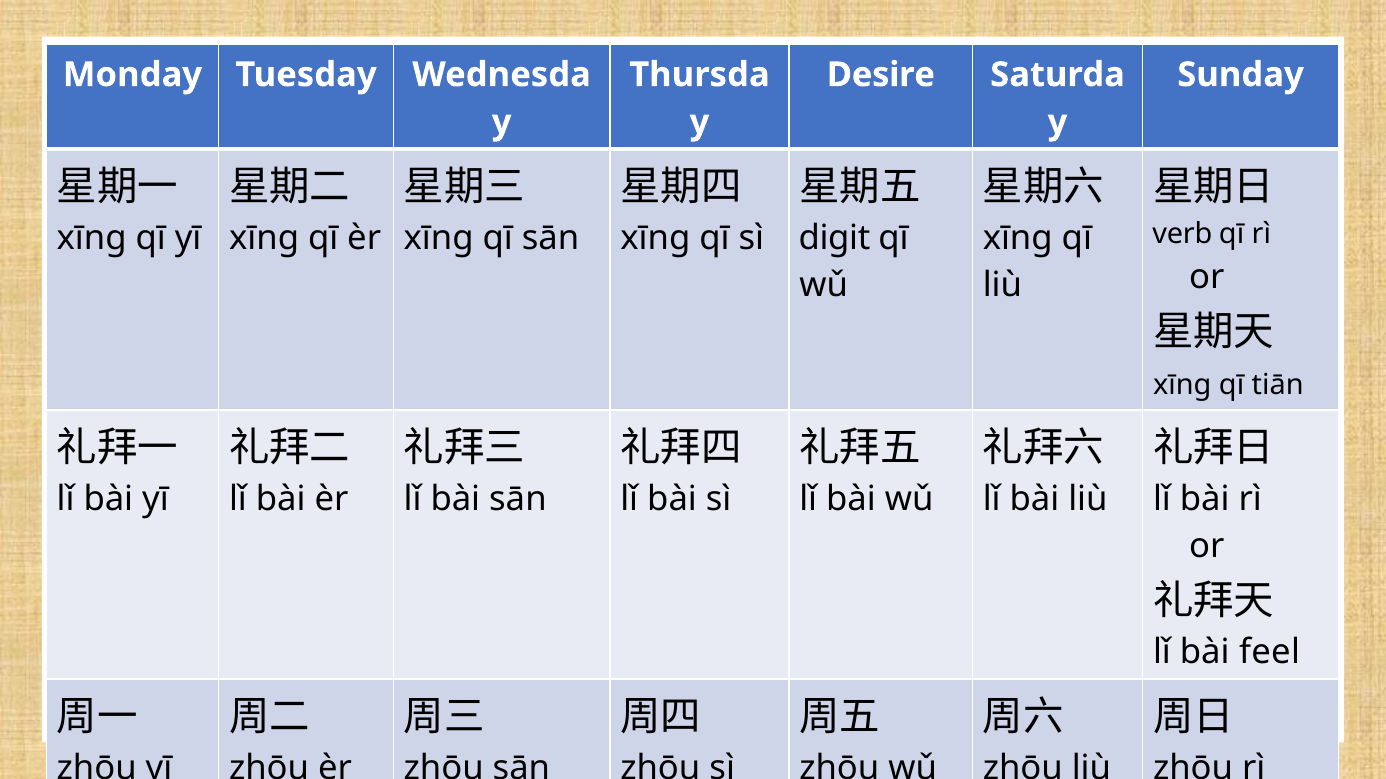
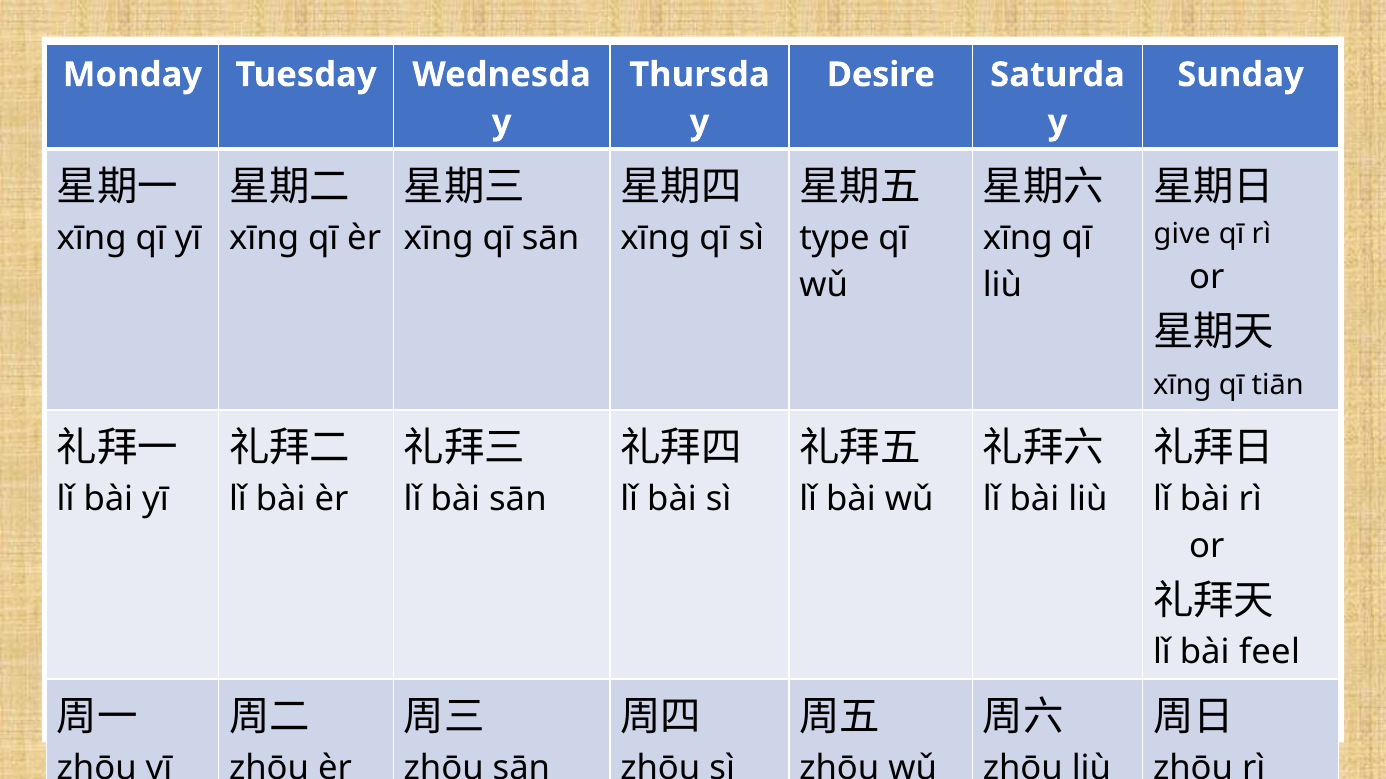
verb: verb -> give
digit: digit -> type
